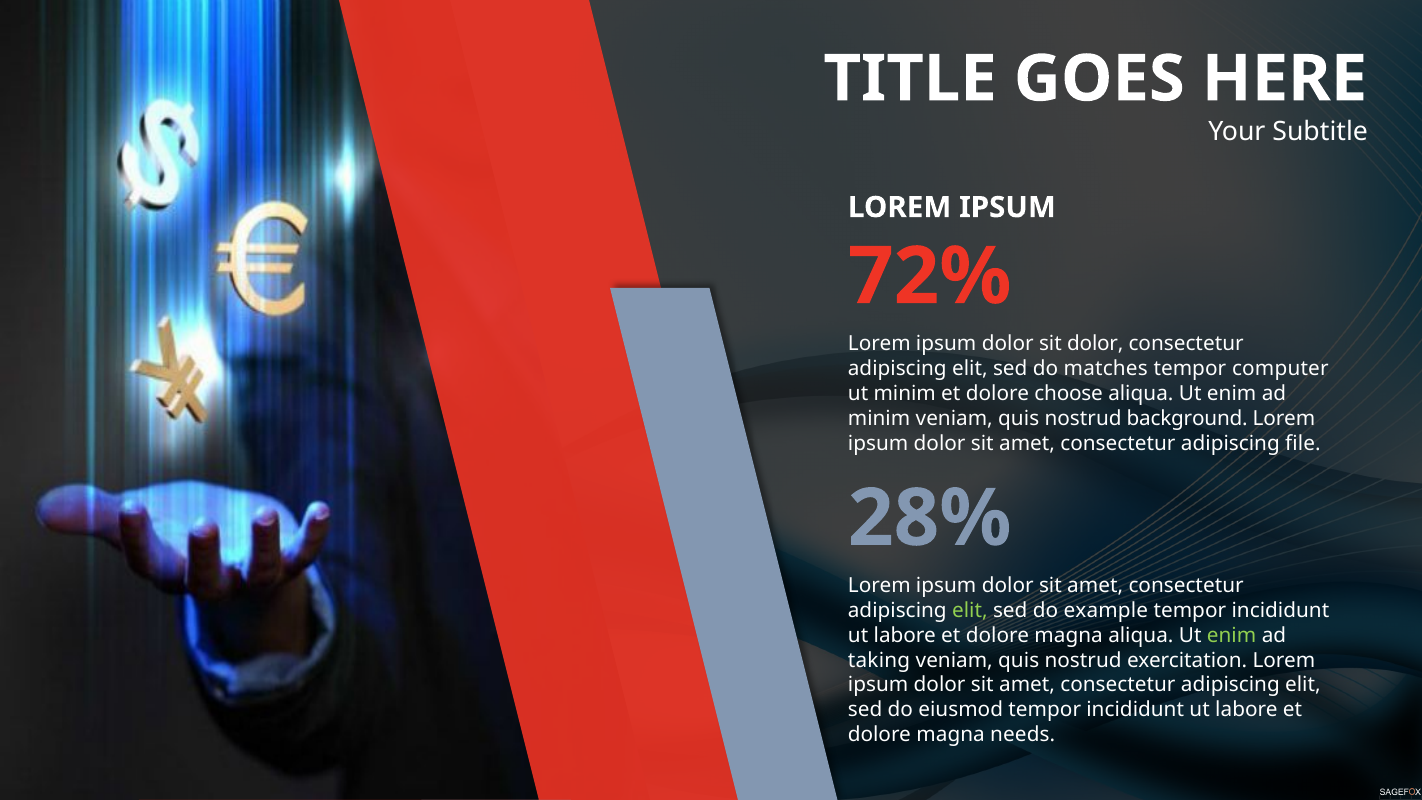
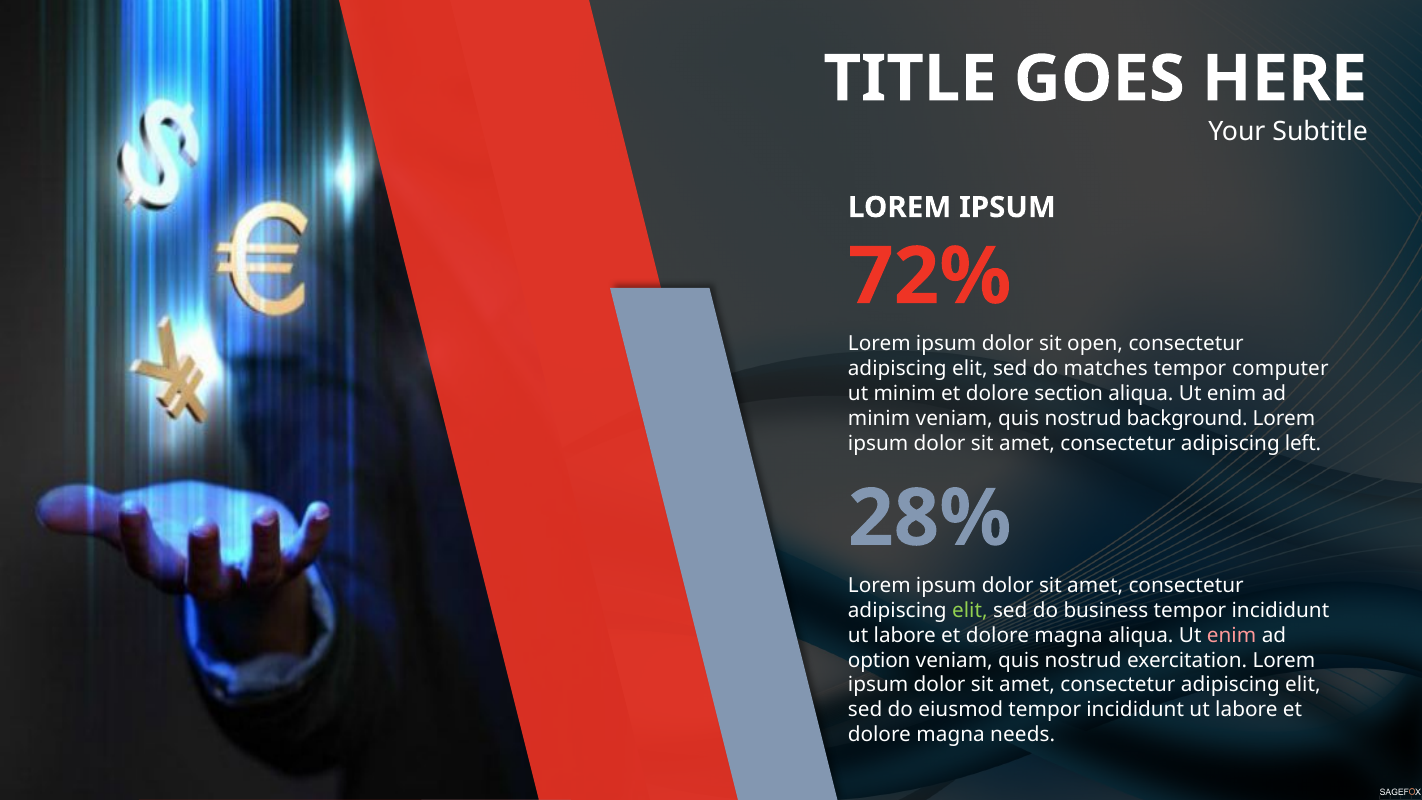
sit dolor: dolor -> open
choose: choose -> section
file: file -> left
example: example -> business
enim at (1232, 635) colour: light green -> pink
taking: taking -> option
